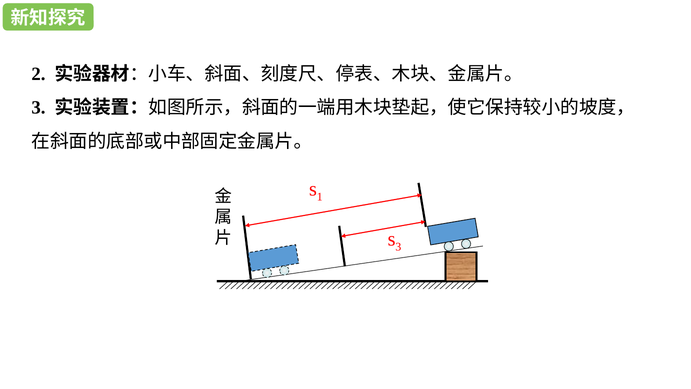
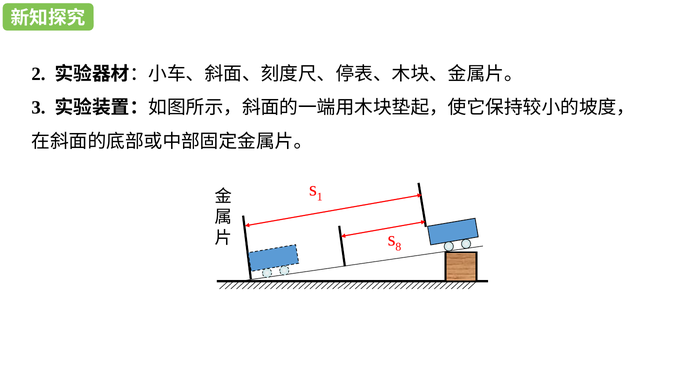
3 at (398, 247): 3 -> 8
